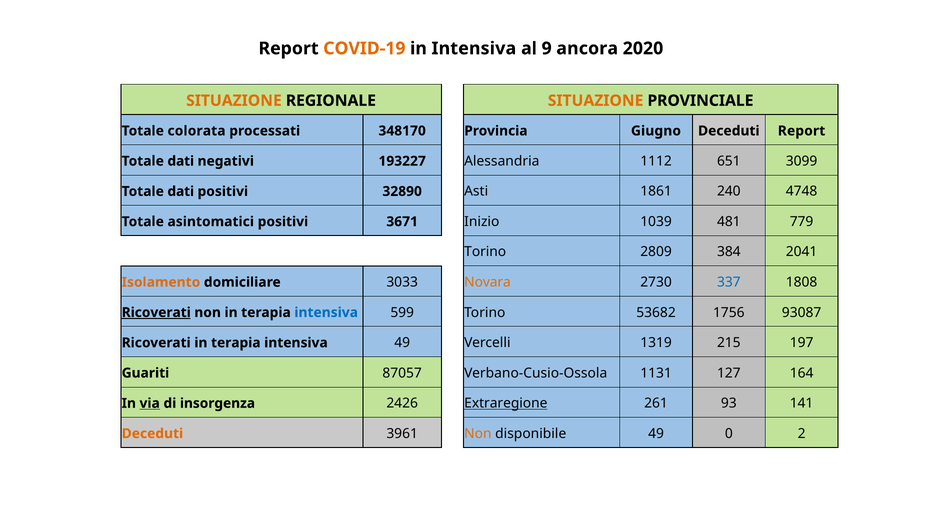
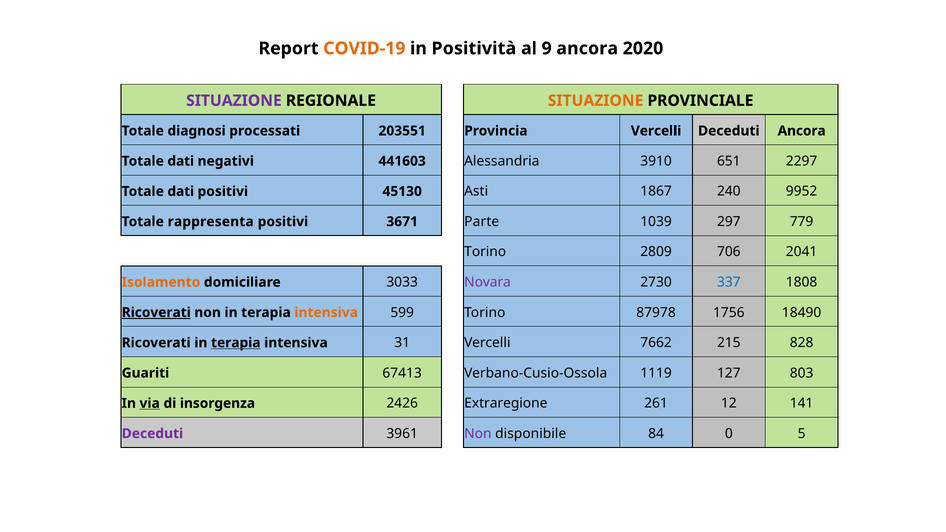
in Intensiva: Intensiva -> Positività
SITUAZIONE at (234, 101) colour: orange -> purple
colorata: colorata -> diagnosi
348170: 348170 -> 203551
Provincia Giugno: Giugno -> Vercelli
Deceduti Report: Report -> Ancora
193227: 193227 -> 441603
1112: 1112 -> 3910
3099: 3099 -> 2297
32890: 32890 -> 45130
1861: 1861 -> 1867
4748: 4748 -> 9952
asintomatici: asintomatici -> rappresenta
Inizio: Inizio -> Parte
481: 481 -> 297
384: 384 -> 706
Novara colour: orange -> purple
intensiva at (326, 313) colour: blue -> orange
53682: 53682 -> 87978
93087: 93087 -> 18490
terapia at (236, 343) underline: none -> present
intensiva 49: 49 -> 31
1319: 1319 -> 7662
197: 197 -> 828
87057: 87057 -> 67413
1131: 1131 -> 1119
164: 164 -> 803
Extraregione underline: present -> none
93: 93 -> 12
Deceduti at (152, 434) colour: orange -> purple
Non at (478, 434) colour: orange -> purple
disponibile 49: 49 -> 84
2: 2 -> 5
